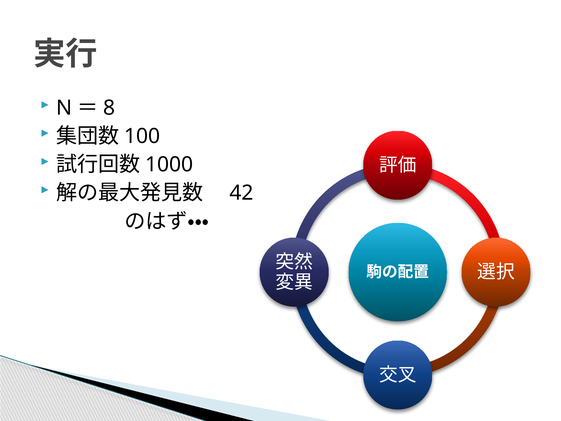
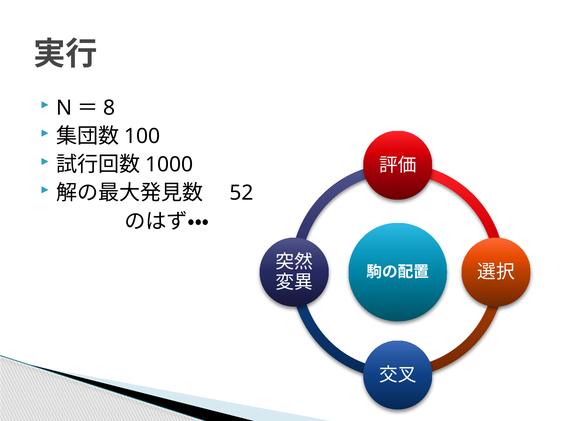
42: 42 -> 52
